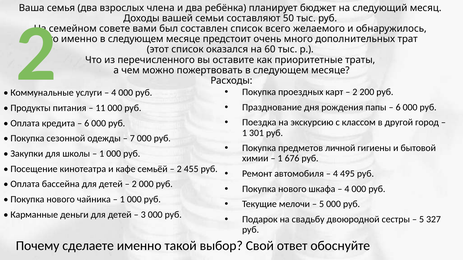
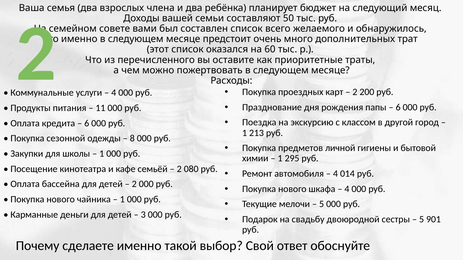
301: 301 -> 213
7: 7 -> 8
676: 676 -> 295
455: 455 -> 080
495: 495 -> 014
327: 327 -> 901
